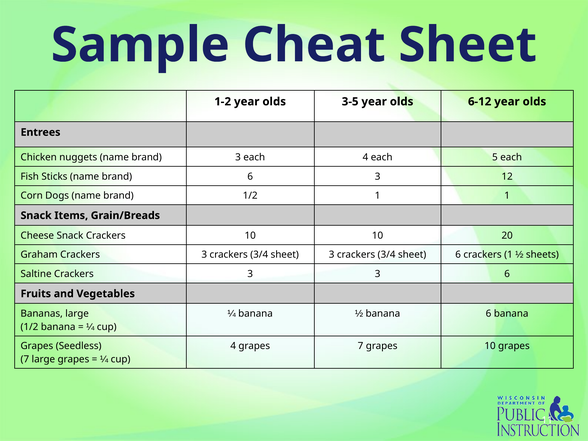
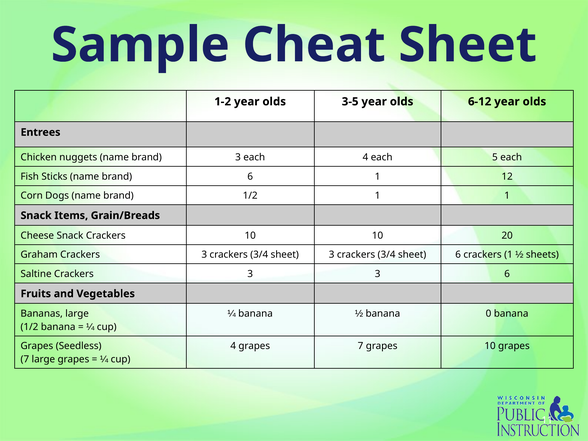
6 3: 3 -> 1
banana 6: 6 -> 0
